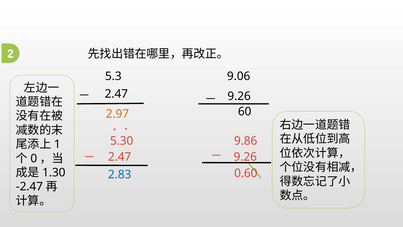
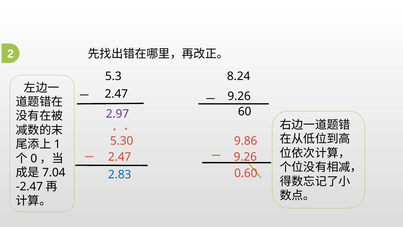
9.06: 9.06 -> 8.24
2.97 colour: orange -> purple
1.30: 1.30 -> 7.04
